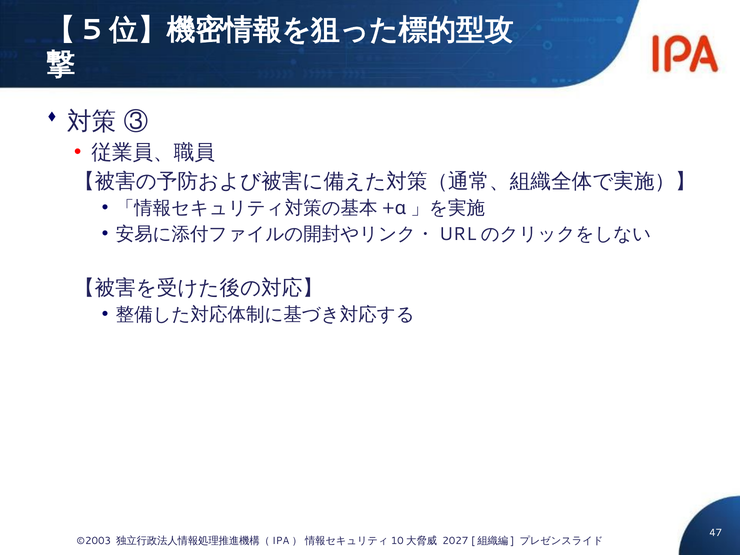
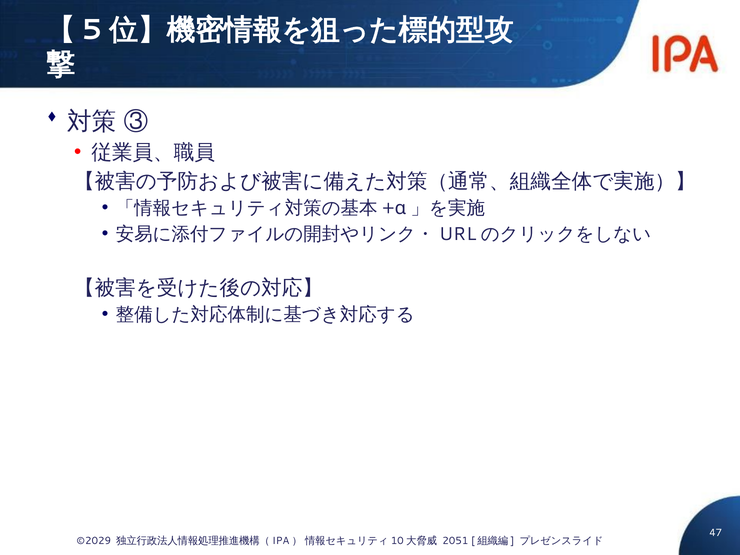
©2003: ©2003 -> ©2029
2027: 2027 -> 2051
